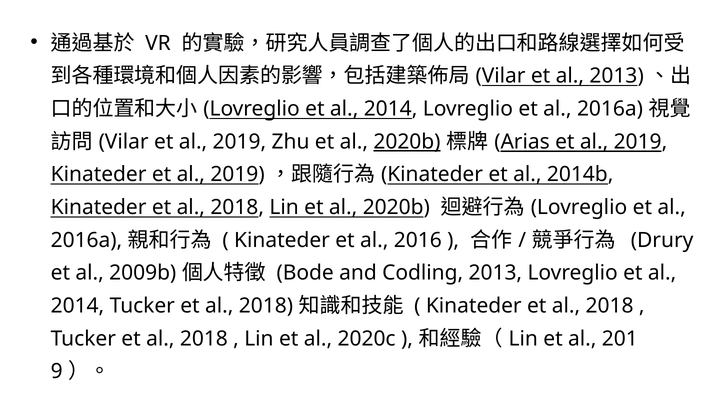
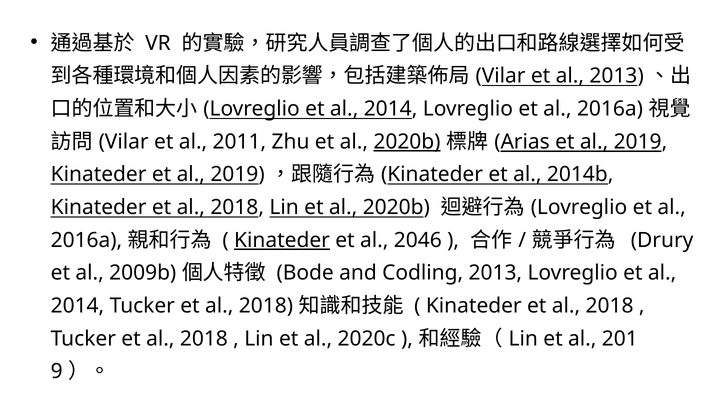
2019 at (239, 141): 2019 -> 2011
Kinateder at (282, 240) underline: none -> present
2016: 2016 -> 2046
